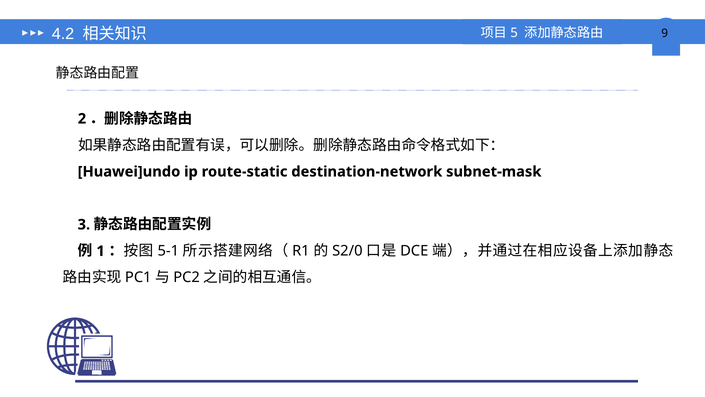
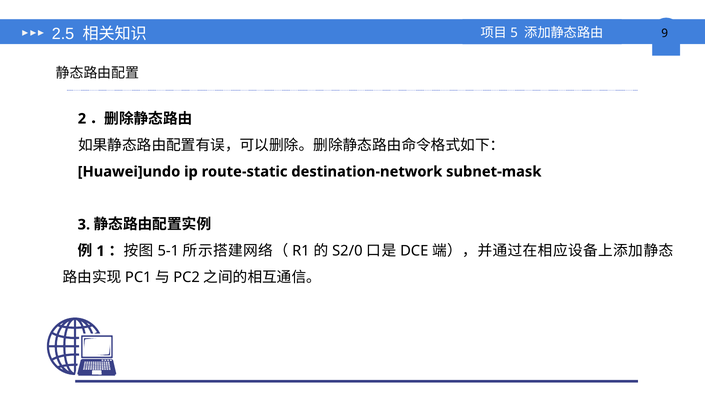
4.2: 4.2 -> 2.5
